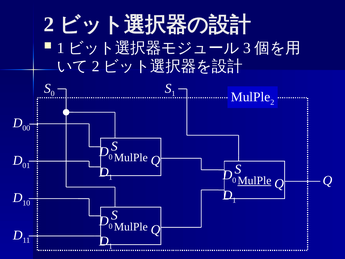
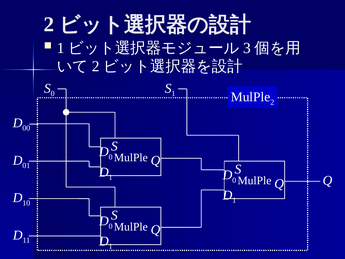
MulPle at (254, 180) underline: present -> none
